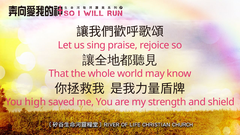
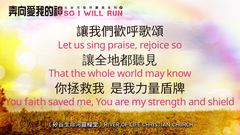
high: high -> faith
